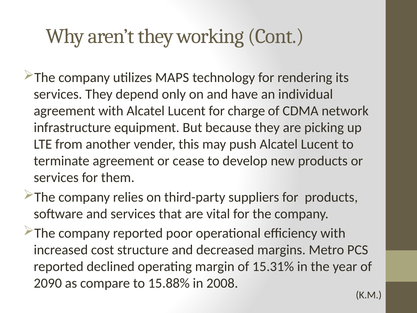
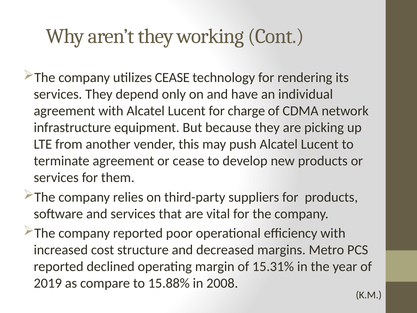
utilizes MAPS: MAPS -> CEASE
2090: 2090 -> 2019
